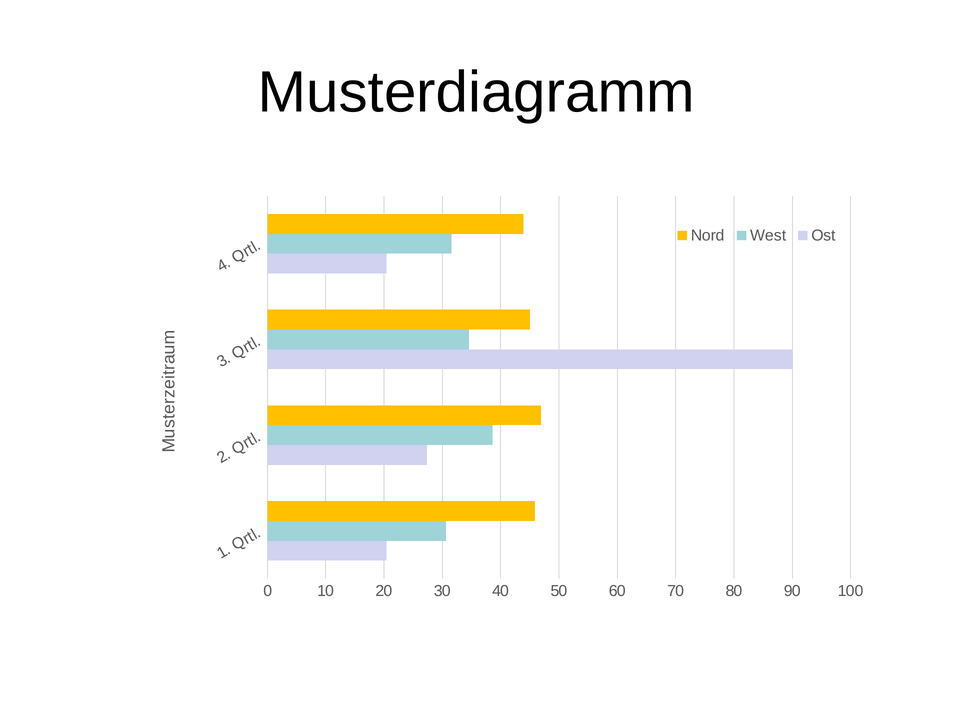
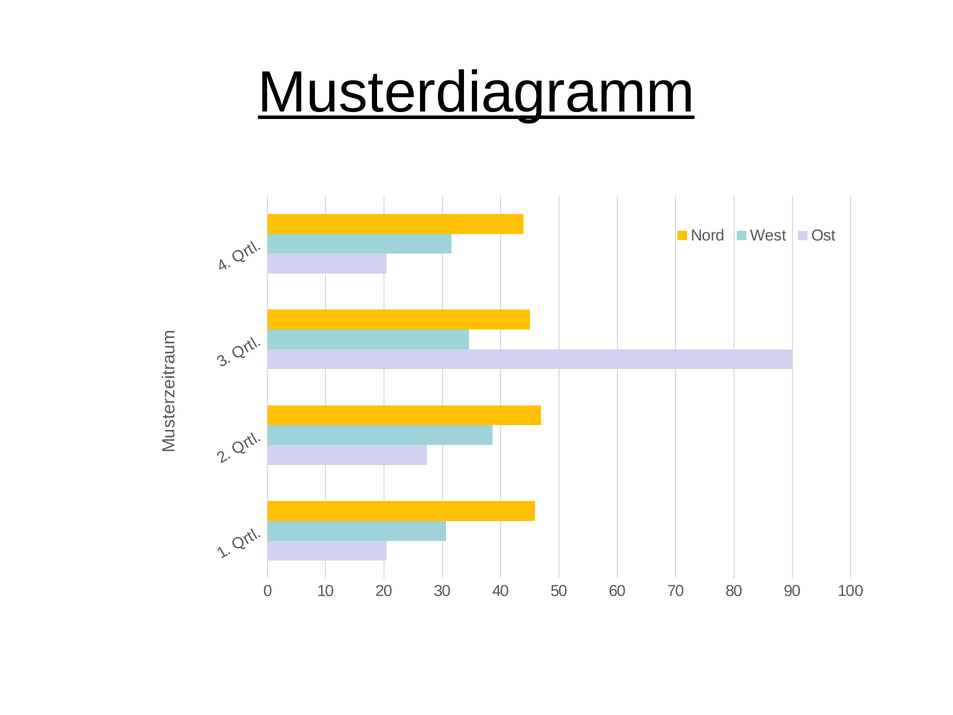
Musterdiagramm underline: none -> present
